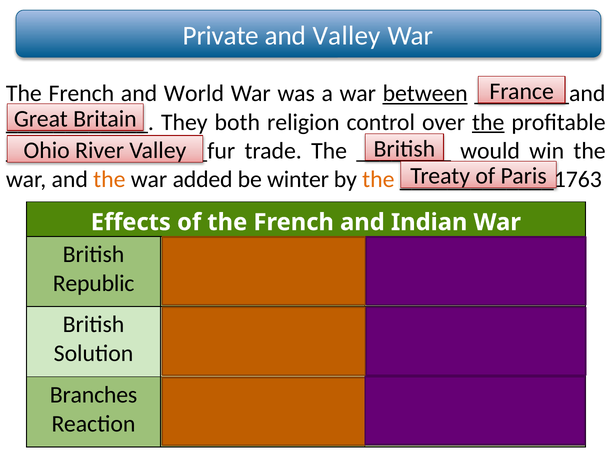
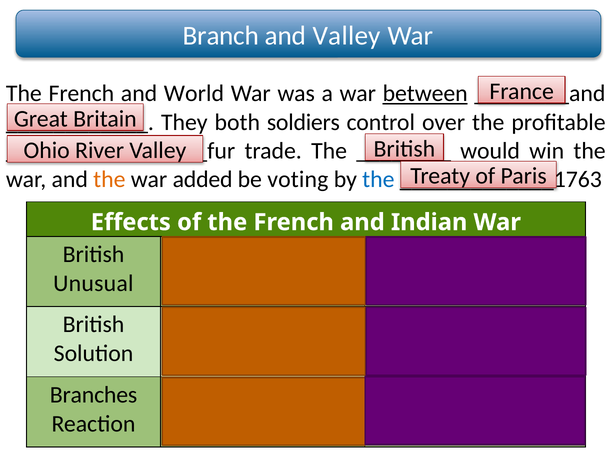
Private: Private -> Branch
religion: religion -> soldiers
the at (488, 122) underline: present -> none
winter: winter -> voting
the at (378, 179) colour: orange -> blue
Republic: Republic -> Unusual
